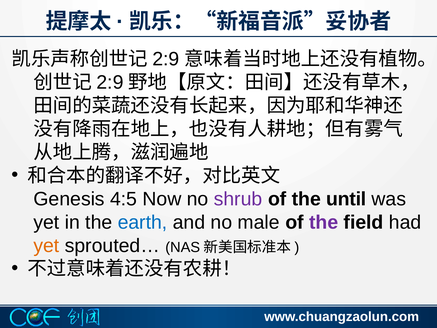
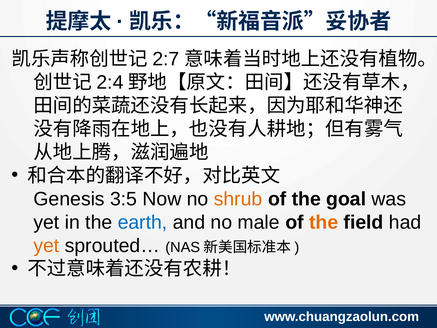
2:9 at (166, 59): 2:9 -> 2:7
2:9 at (110, 82): 2:9 -> 2:4
4:5: 4:5 -> 3:5
shrub colour: purple -> orange
until: until -> goal
the at (324, 222) colour: purple -> orange
